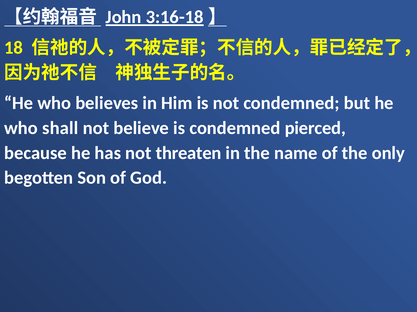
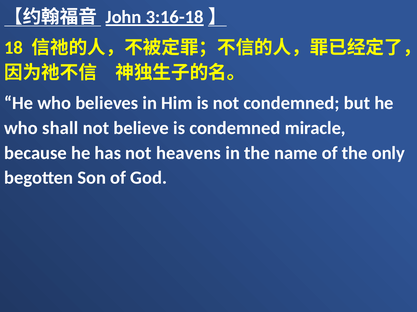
pierced: pierced -> miracle
threaten: threaten -> heavens
